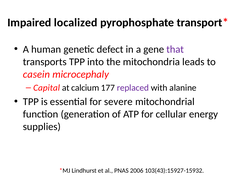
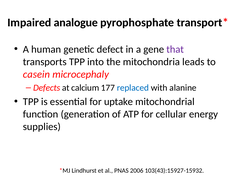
localized: localized -> analogue
Capital: Capital -> Defects
replaced colour: purple -> blue
severe: severe -> uptake
